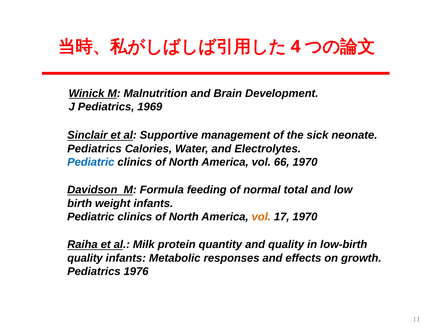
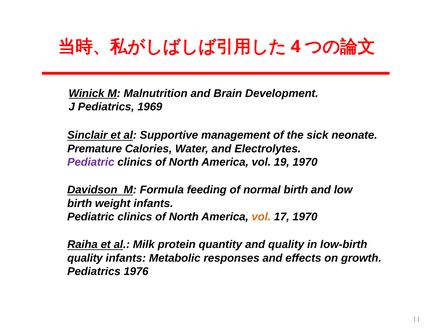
Pediatrics at (95, 149): Pediatrics -> Premature
Pediatric at (91, 162) colour: blue -> purple
66: 66 -> 19
normal total: total -> birth
